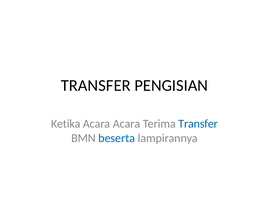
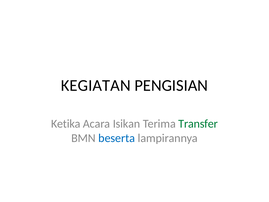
TRANSFER at (96, 85): TRANSFER -> KEGIATAN
Acara Acara: Acara -> Isikan
Transfer at (198, 124) colour: blue -> green
